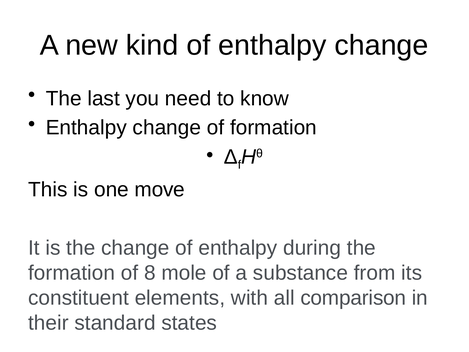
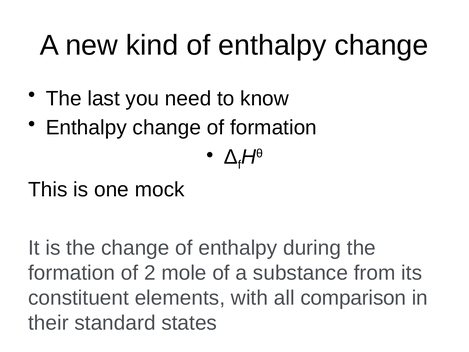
move: move -> mock
8: 8 -> 2
